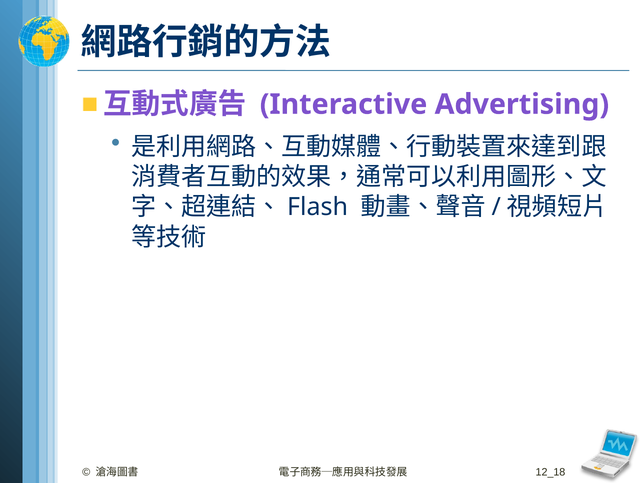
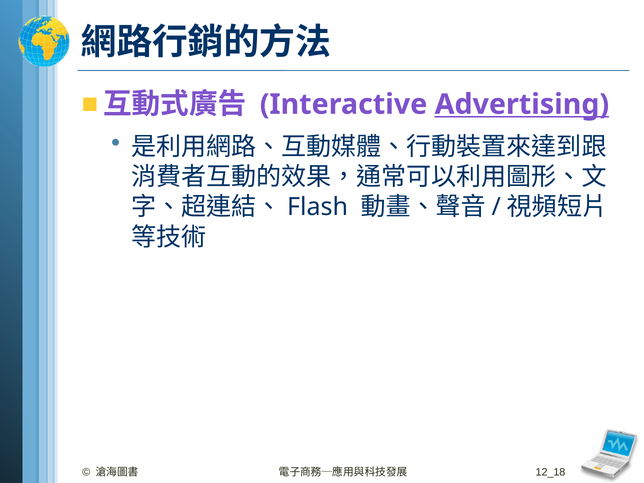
Advertising underline: none -> present
